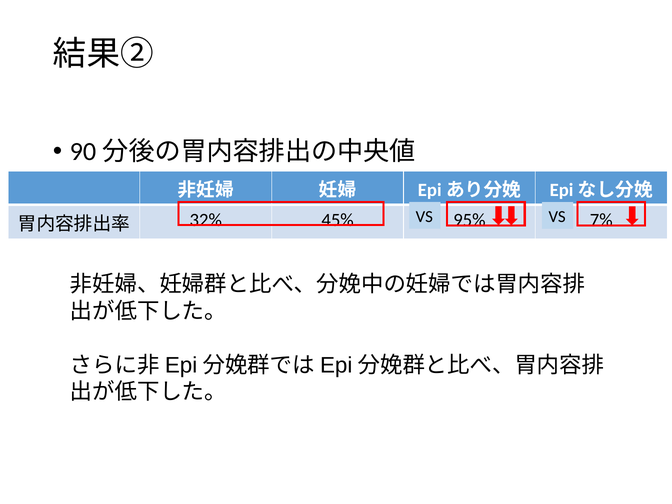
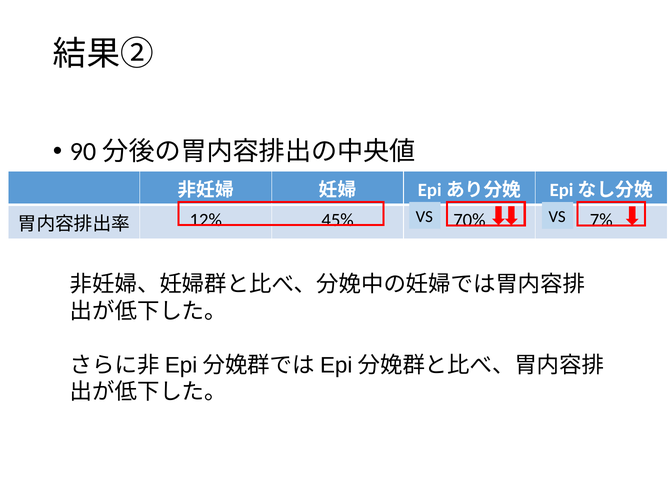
32%: 32% -> 12%
95%: 95% -> 70%
